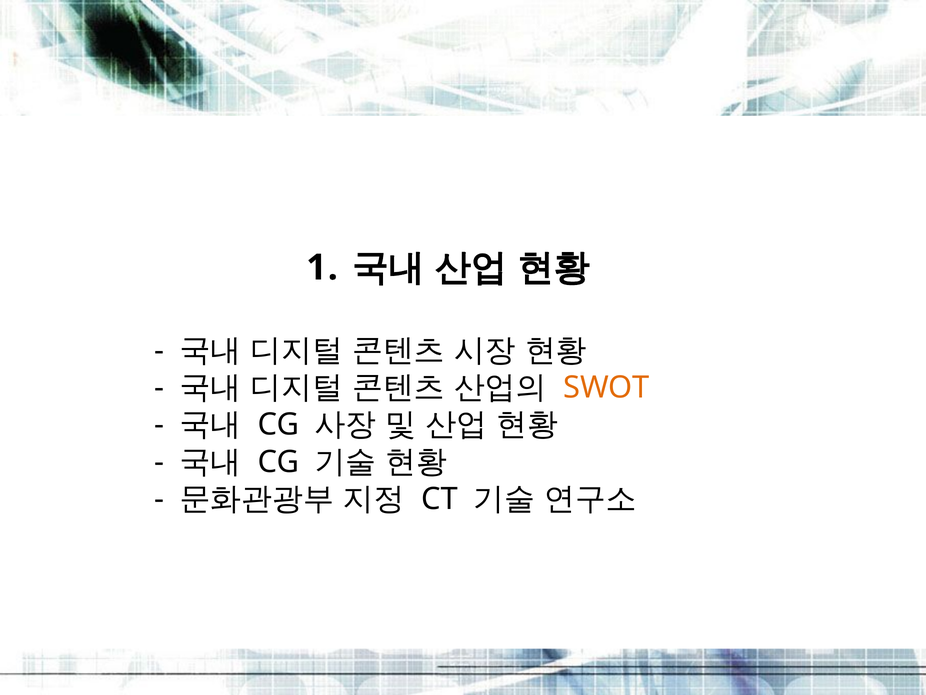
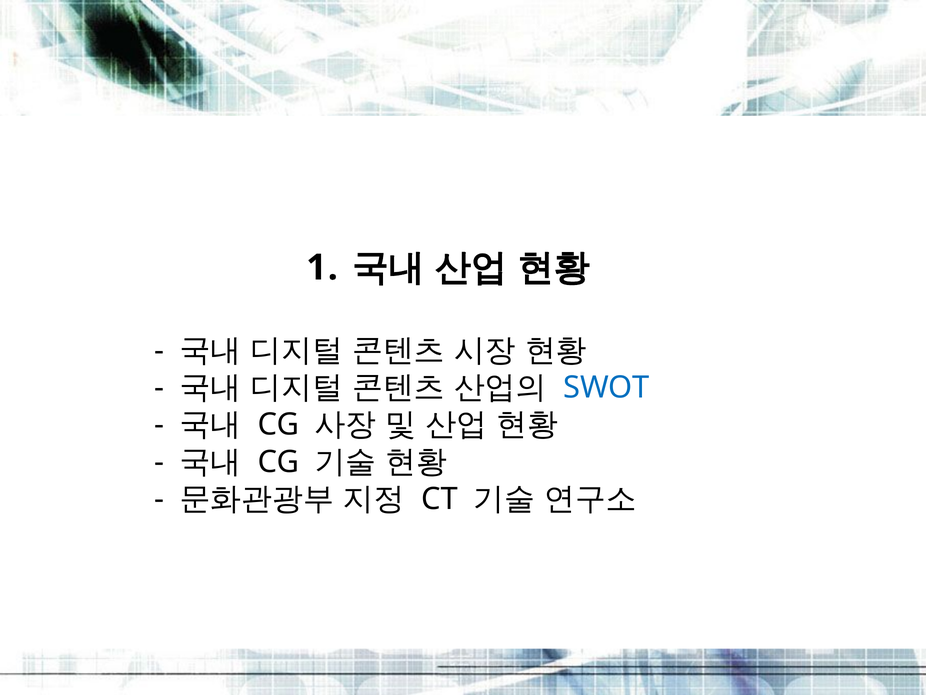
SWOT colour: orange -> blue
